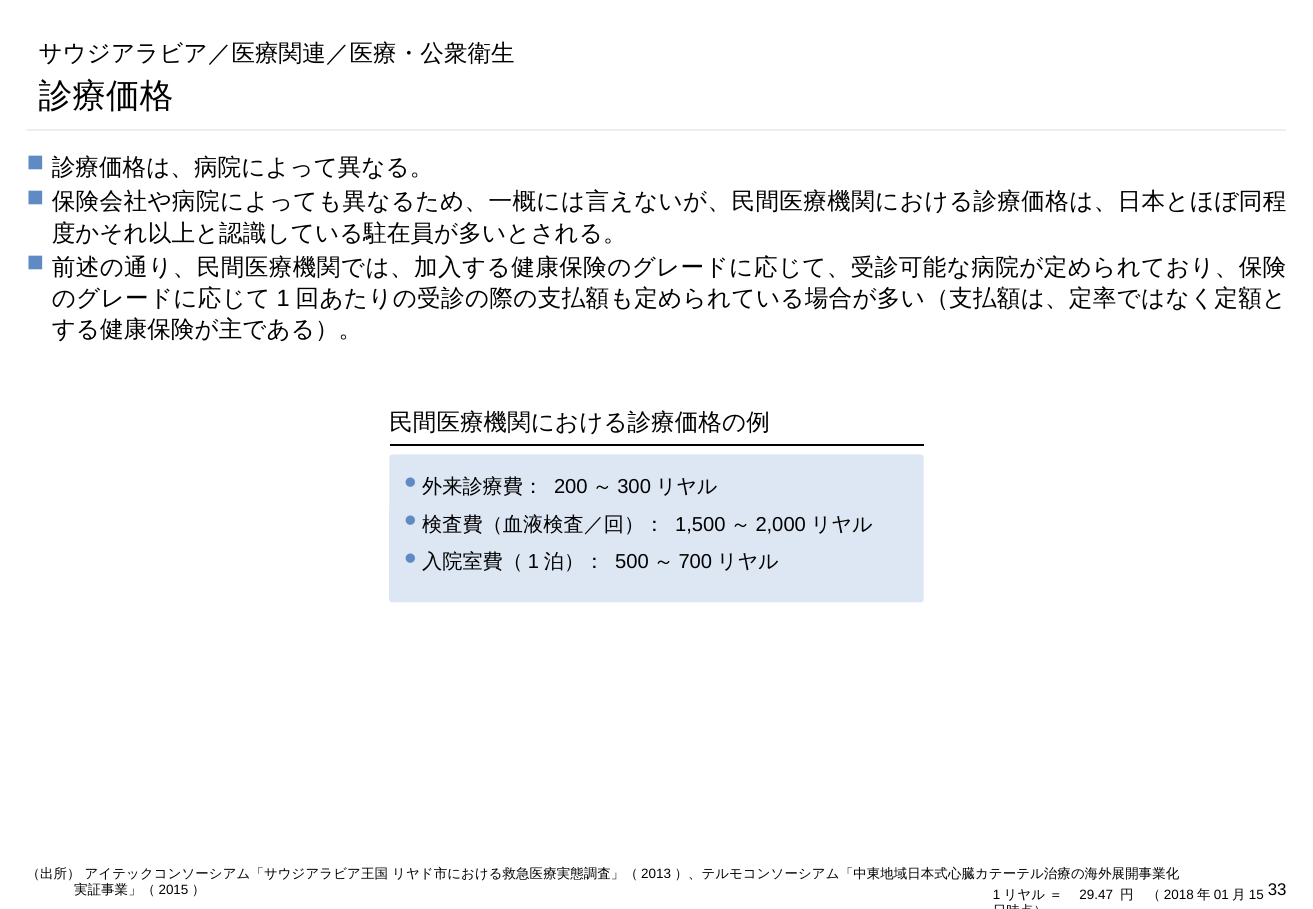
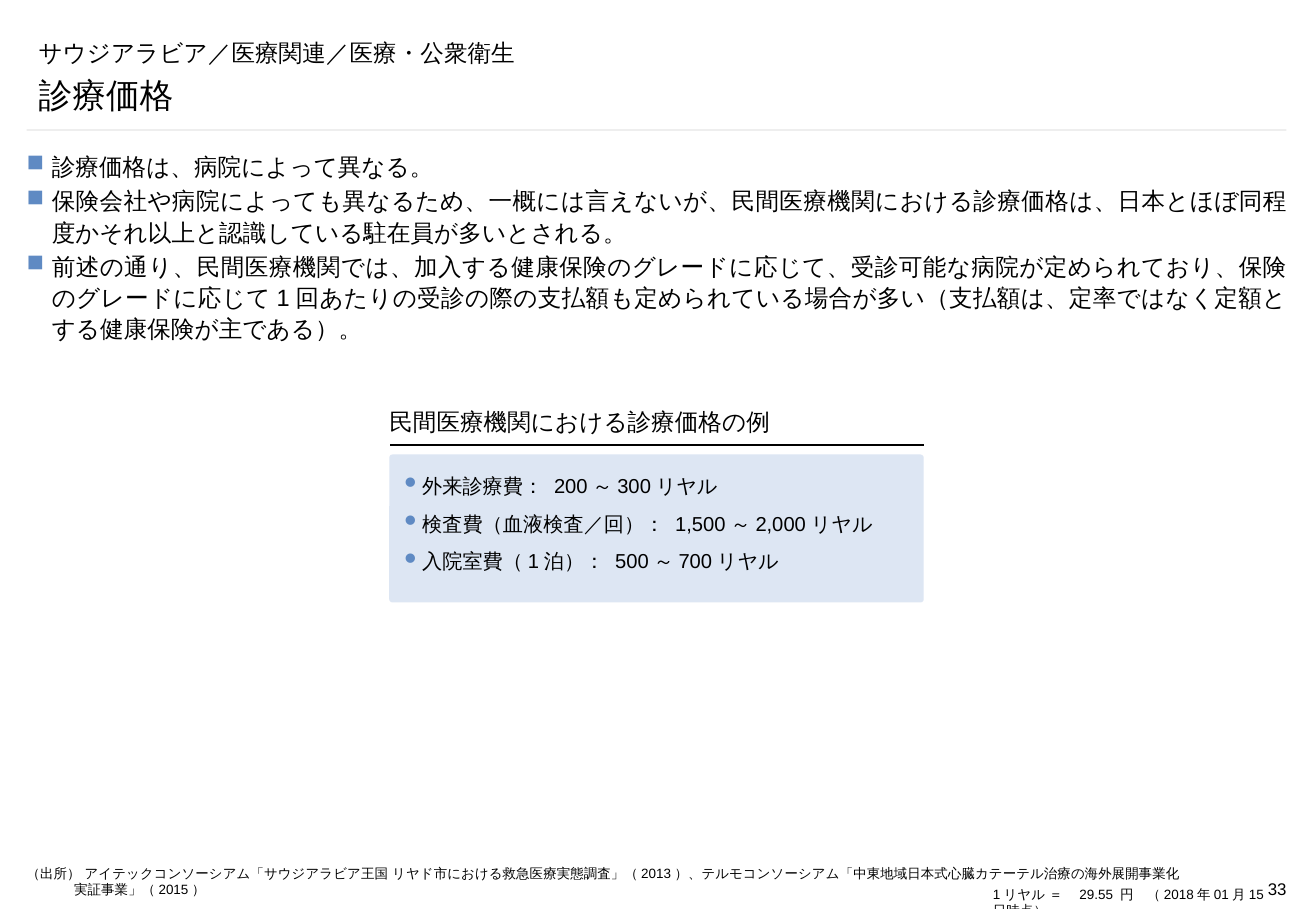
29.47: 29.47 -> 29.55
